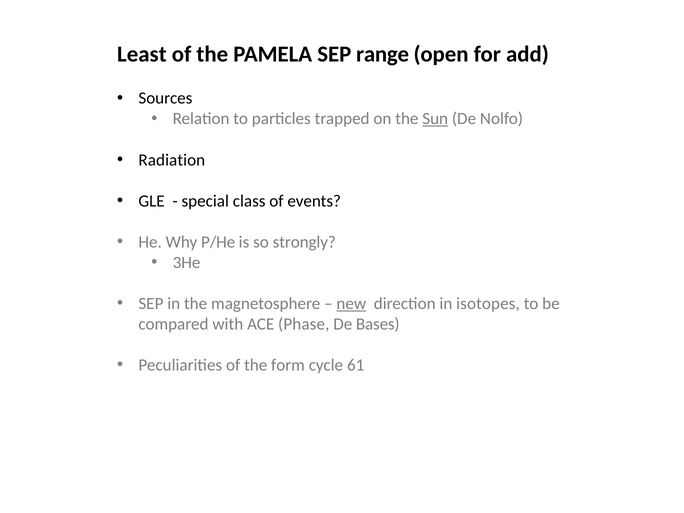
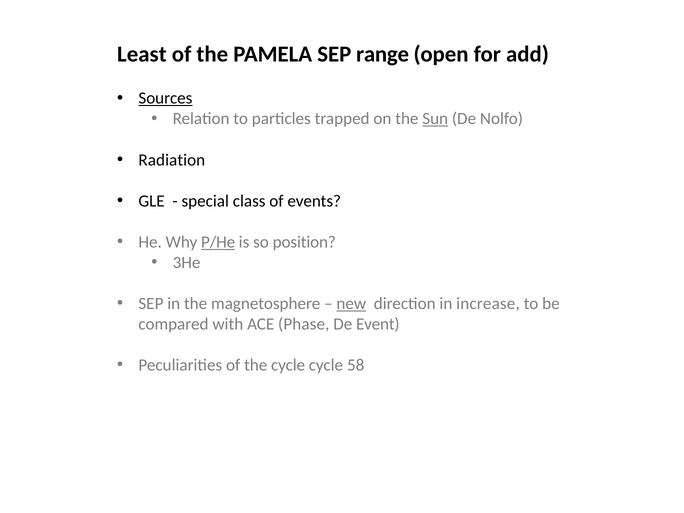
Sources underline: none -> present
P/He underline: none -> present
strongly: strongly -> position
isotopes: isotopes -> increase
Bases: Bases -> Event
the form: form -> cycle
61: 61 -> 58
